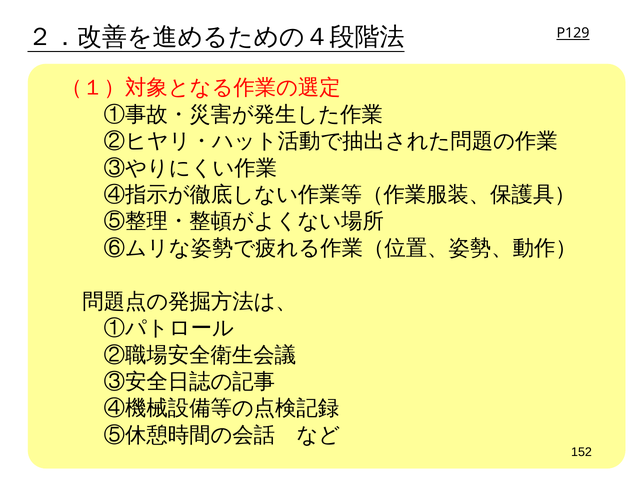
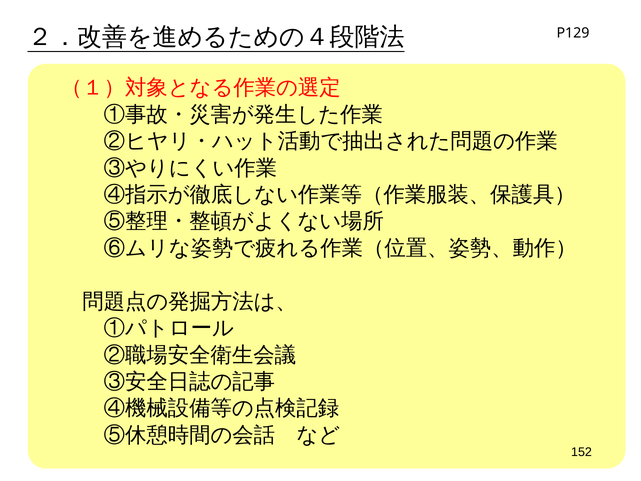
P129 underline: present -> none
